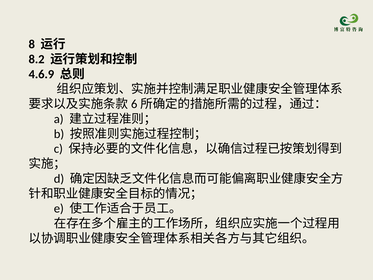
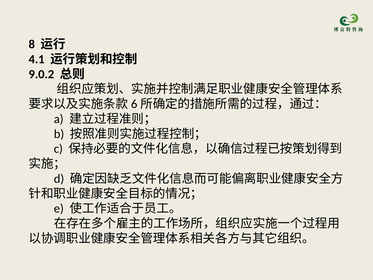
8.2: 8.2 -> 4.1
4.6.9: 4.6.9 -> 9.0.2
